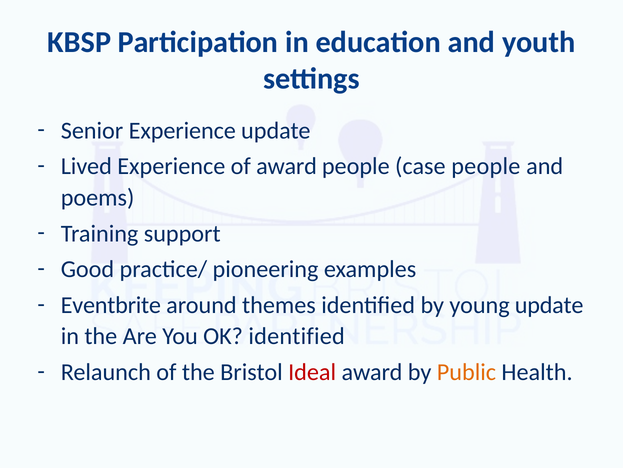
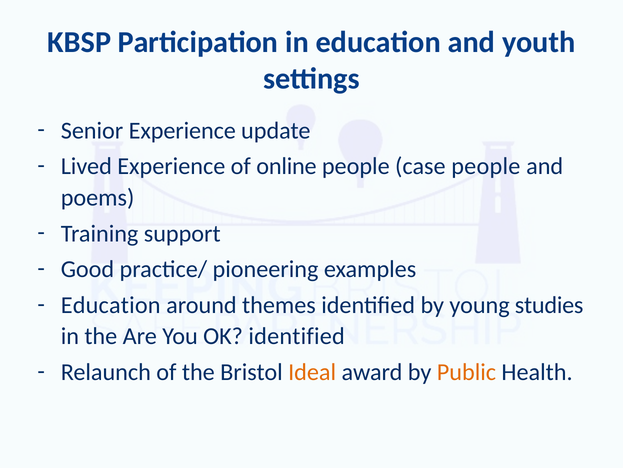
of award: award -> online
Eventbrite at (111, 305): Eventbrite -> Education
young update: update -> studies
Ideal colour: red -> orange
